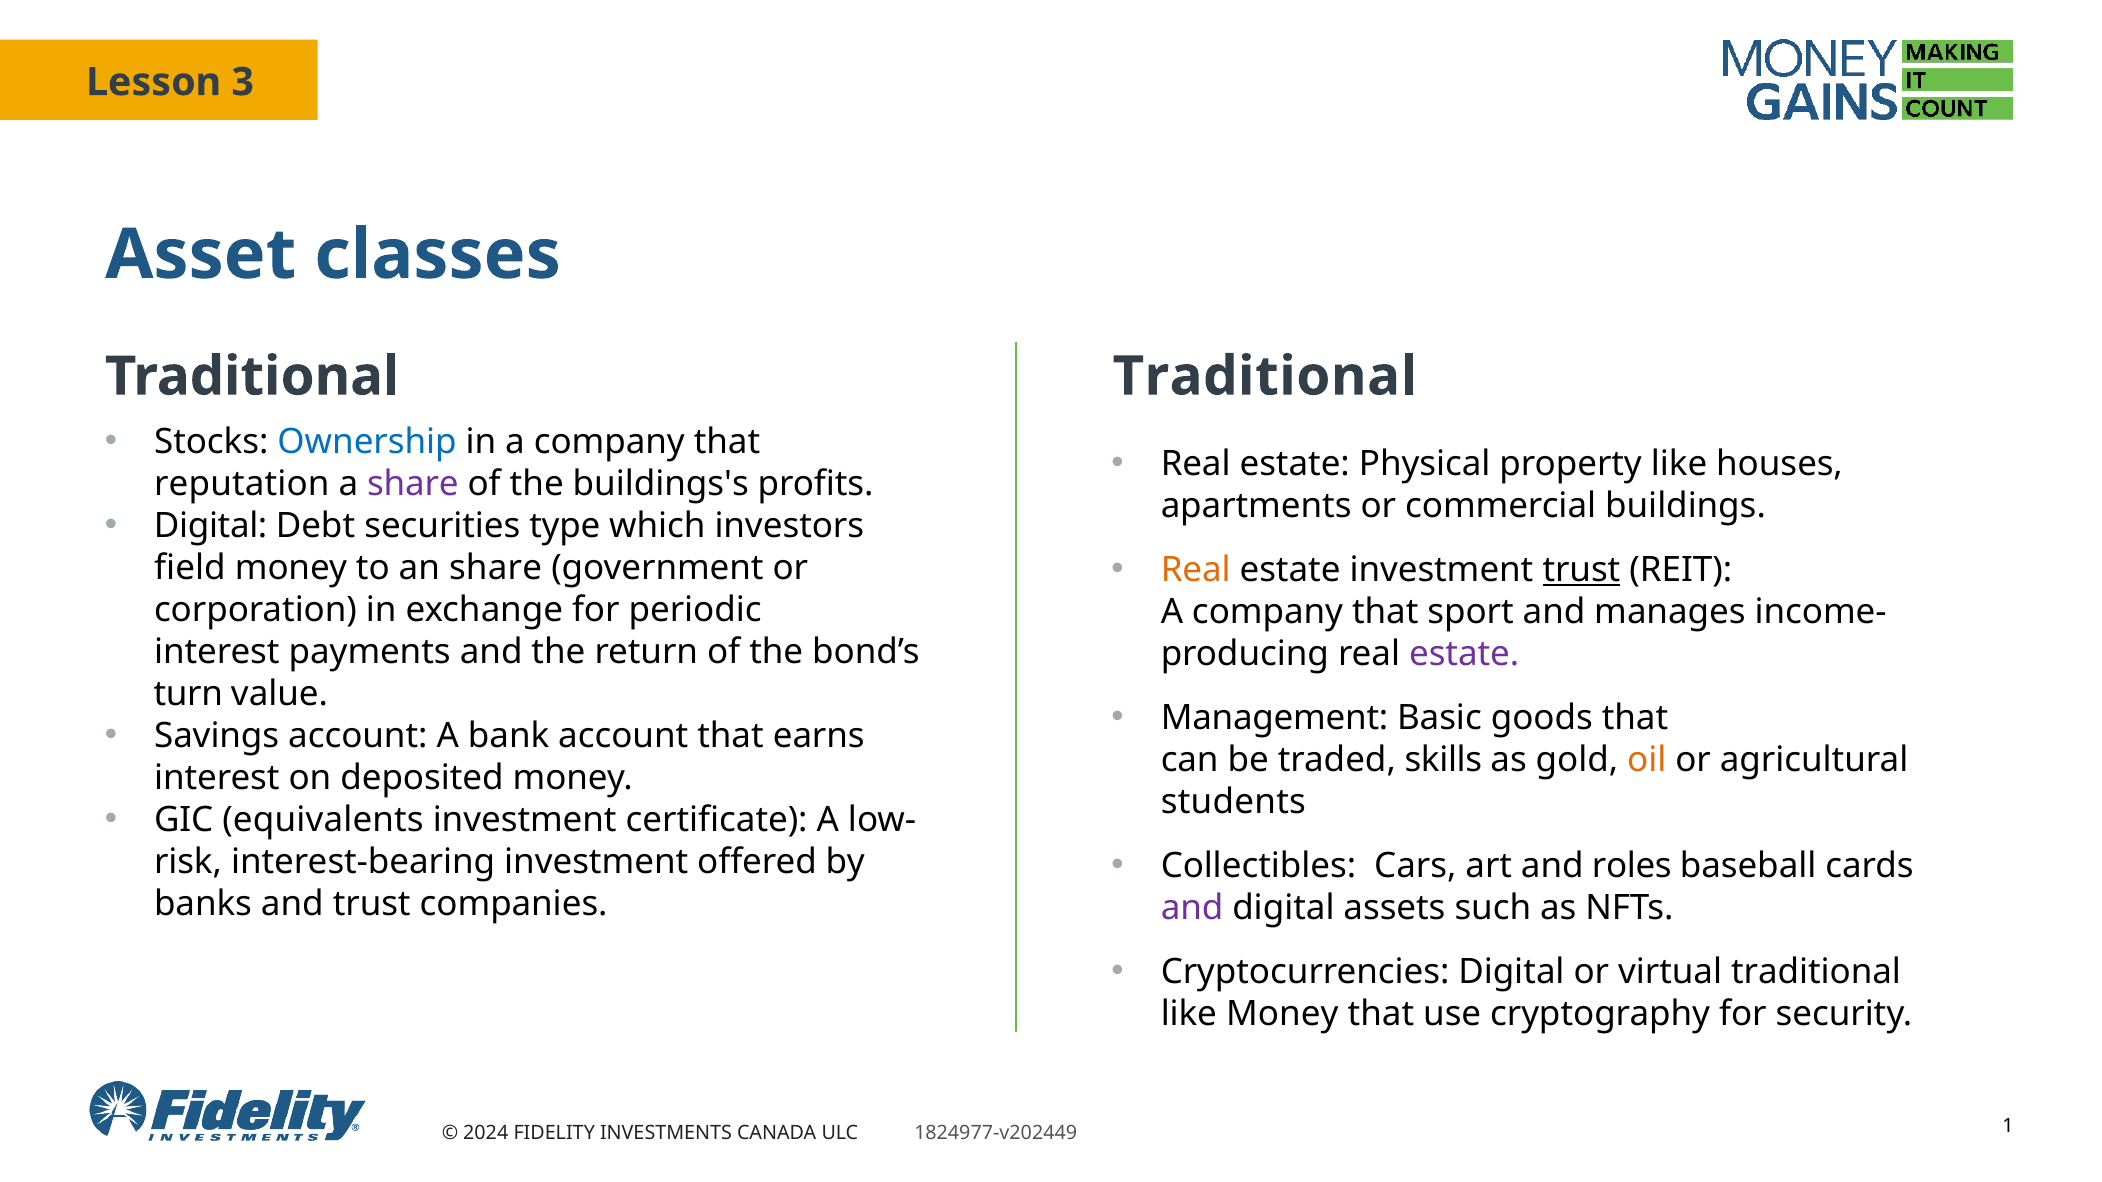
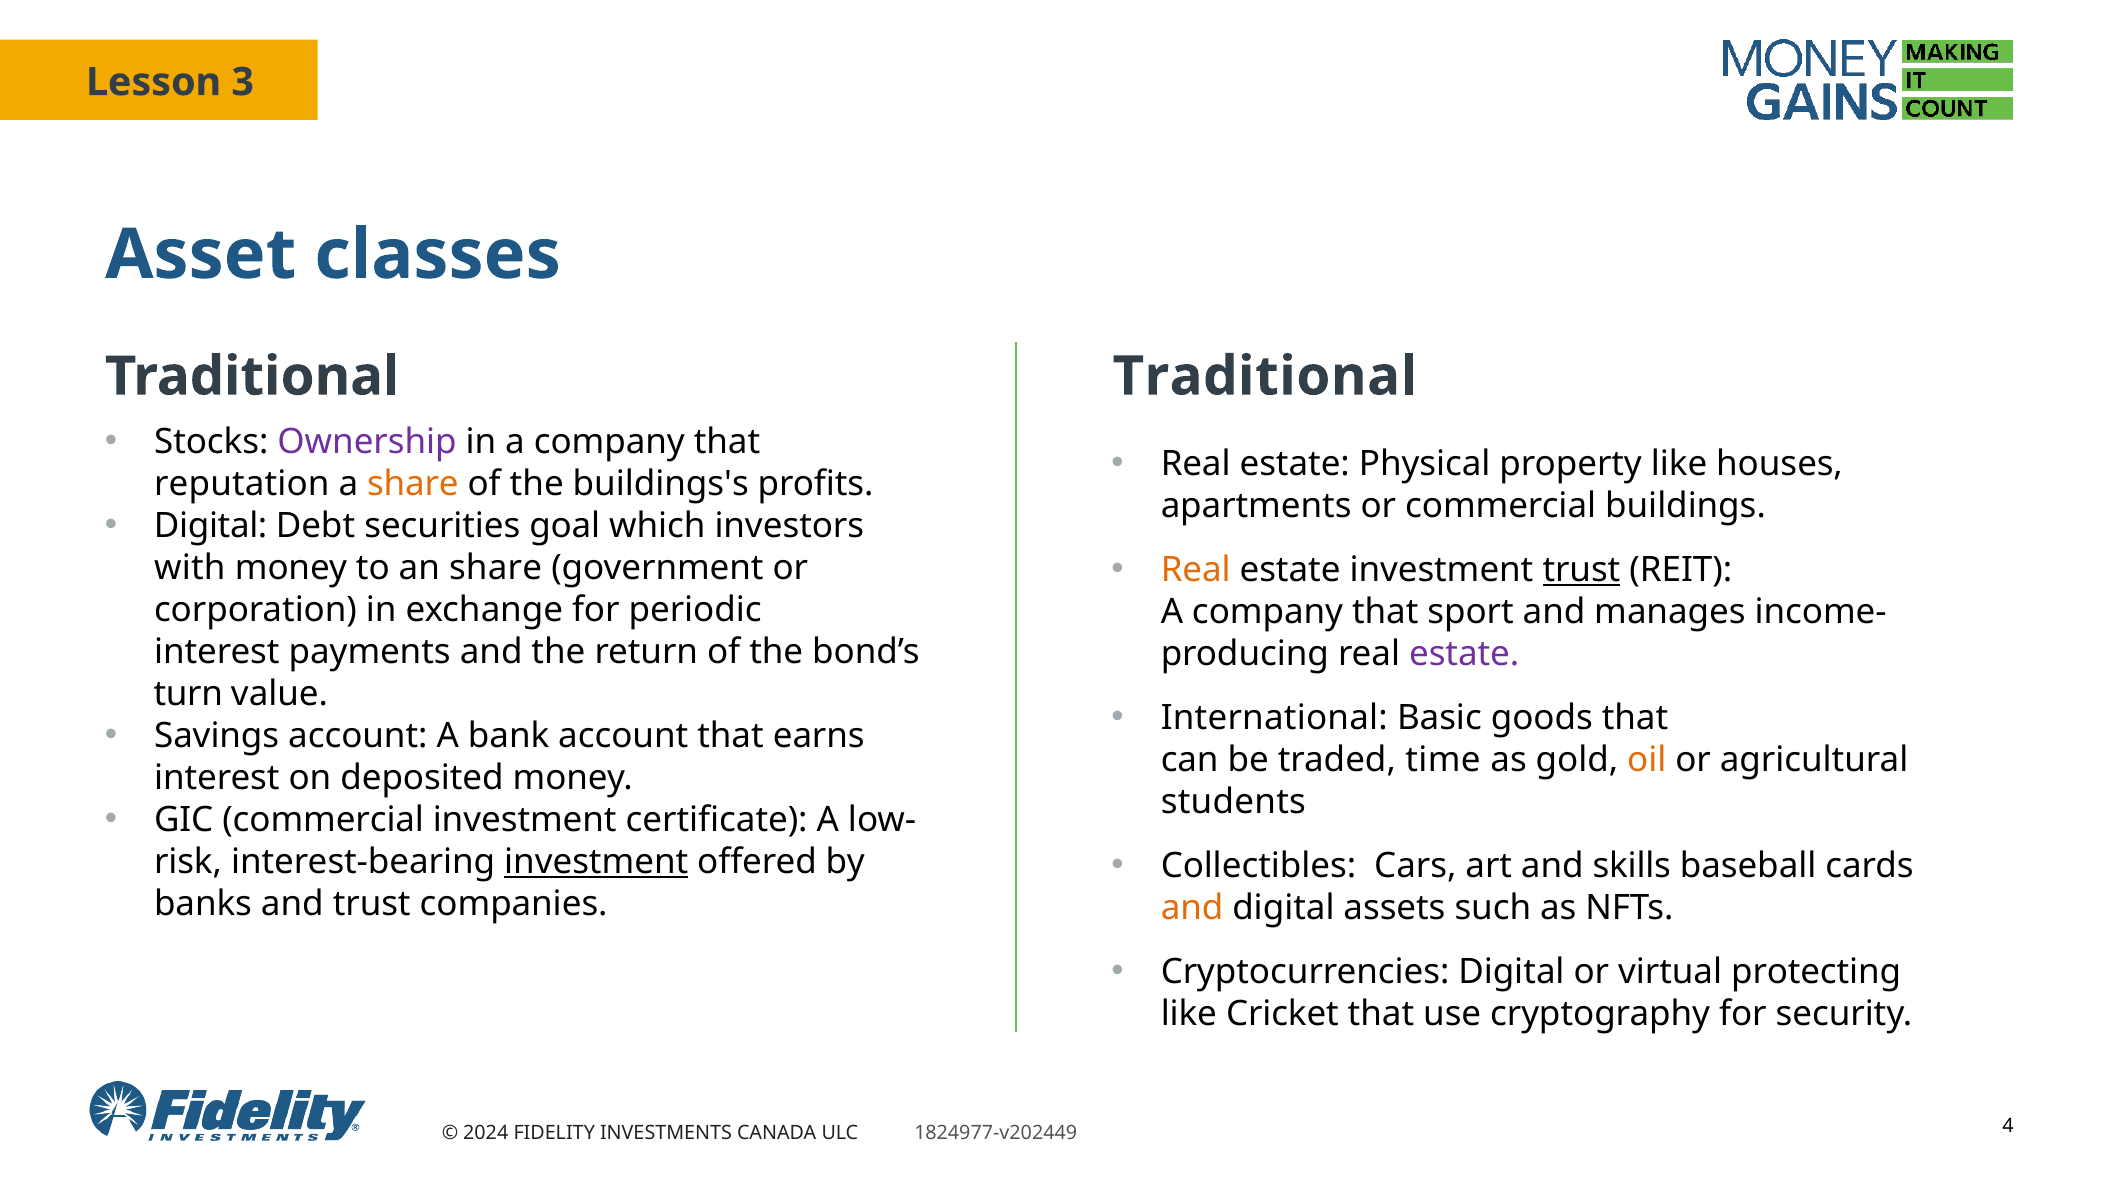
Ownership colour: blue -> purple
share at (413, 484) colour: purple -> orange
type: type -> goal
field: field -> with
Management: Management -> International
skills: skills -> time
GIC equivalents: equivalents -> commercial
roles: roles -> skills
investment at (596, 862) underline: none -> present
and at (1192, 908) colour: purple -> orange
virtual traditional: traditional -> protecting
like Money: Money -> Cricket
1: 1 -> 4
